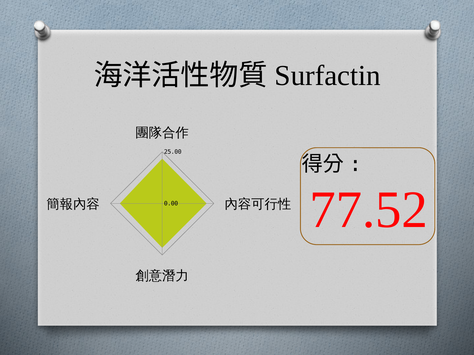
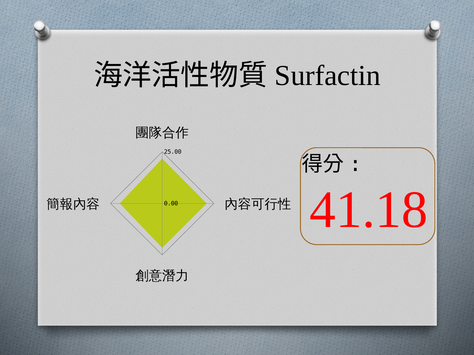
77.52: 77.52 -> 41.18
